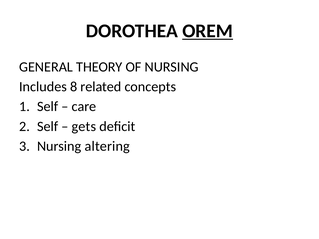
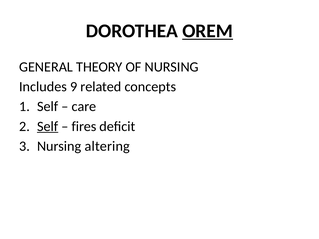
8: 8 -> 9
Self at (48, 126) underline: none -> present
gets: gets -> fires
